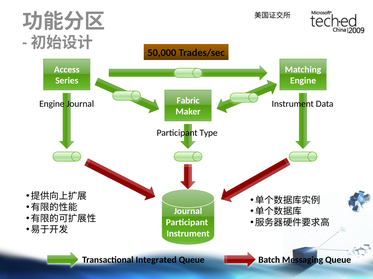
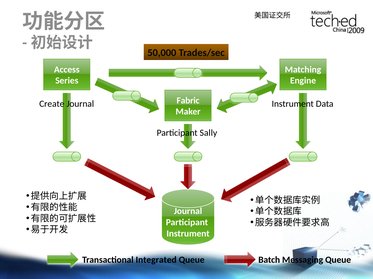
Engine at (52, 104): Engine -> Create
Type: Type -> Sally
